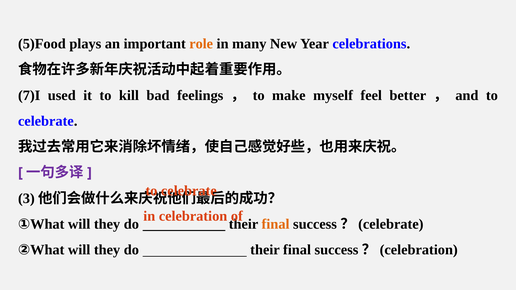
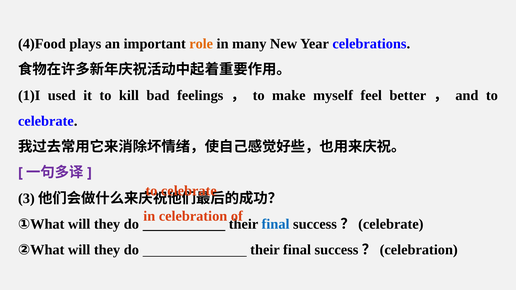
5)Food: 5)Food -> 4)Food
7)I: 7)I -> 1)I
final at (276, 224) colour: orange -> blue
